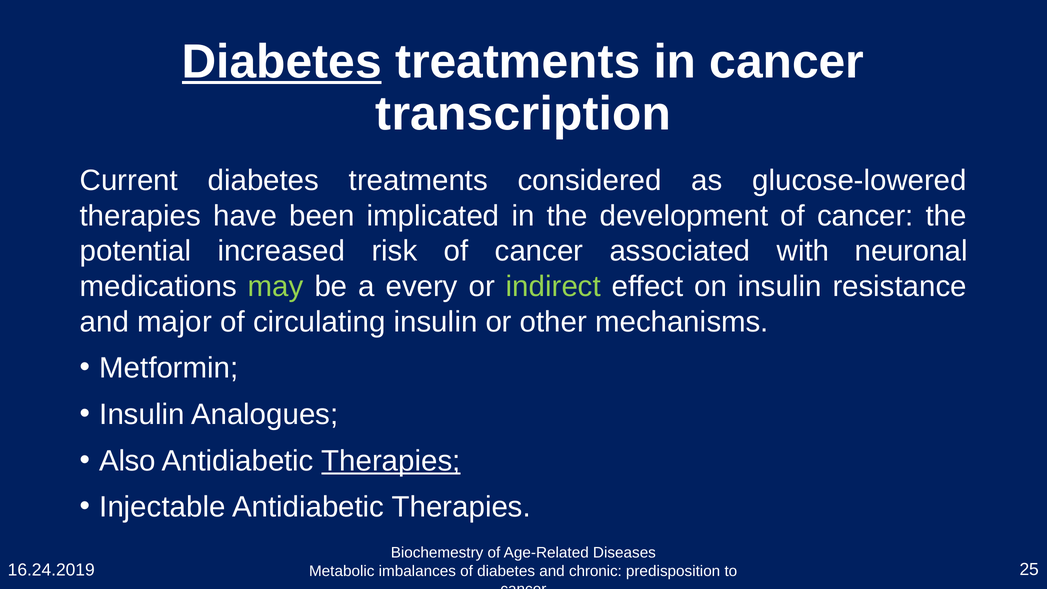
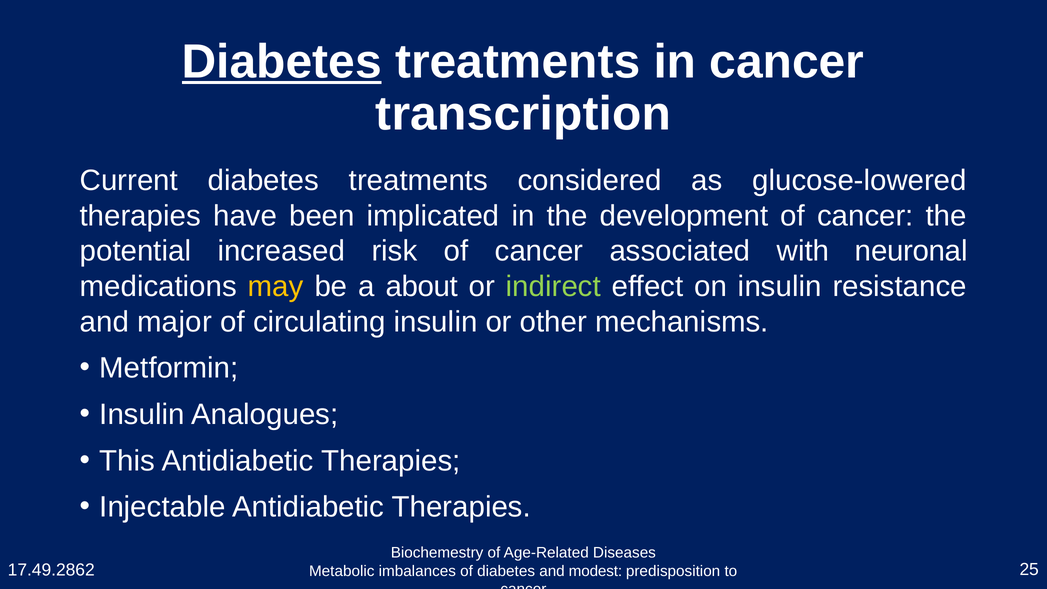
may colour: light green -> yellow
every: every -> about
Also: Also -> This
Therapies at (391, 461) underline: present -> none
16.24.2019: 16.24.2019 -> 17.49.2862
chronic: chronic -> modest
